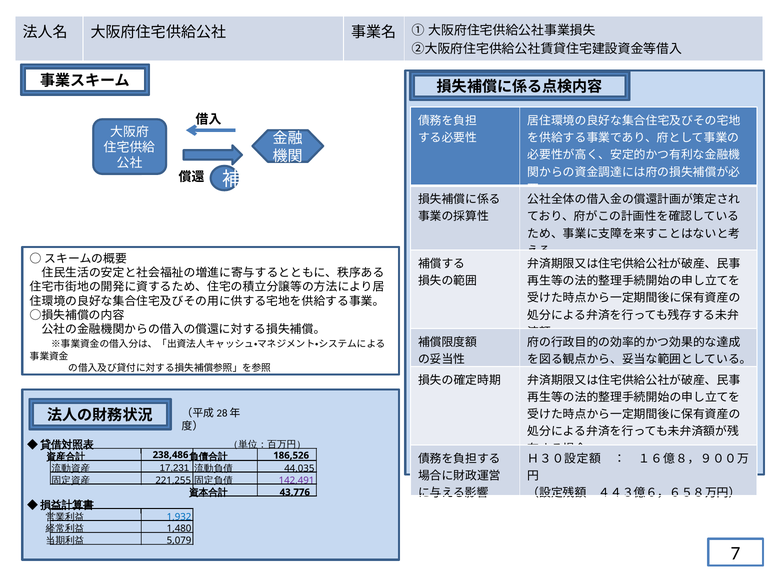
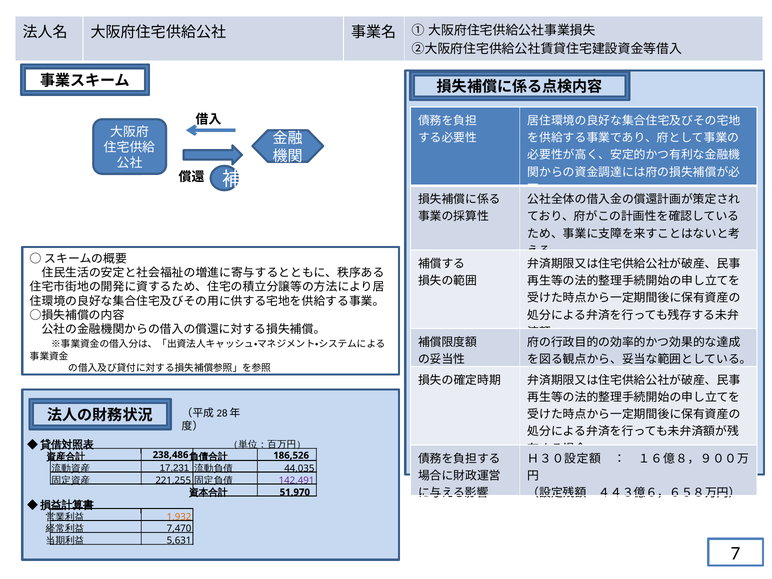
43,776: 43,776 -> 51,970
1,932 colour: blue -> orange
1,480: 1,480 -> 7,470
5,079: 5,079 -> 5,631
